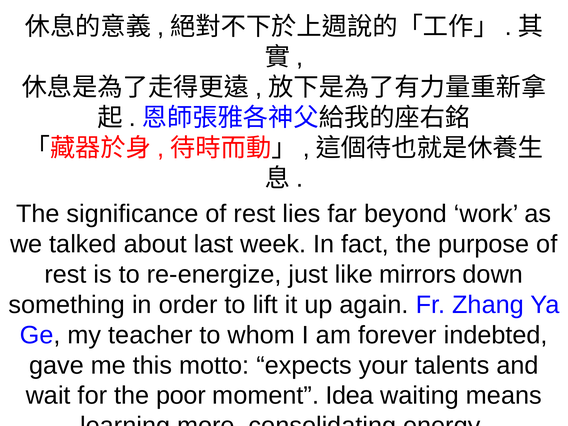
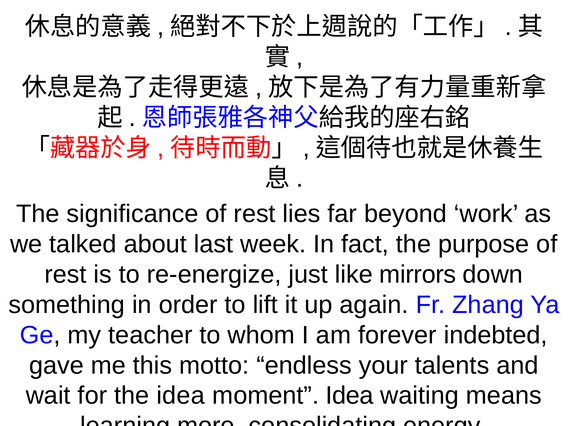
expects: expects -> endless
the poor: poor -> idea
